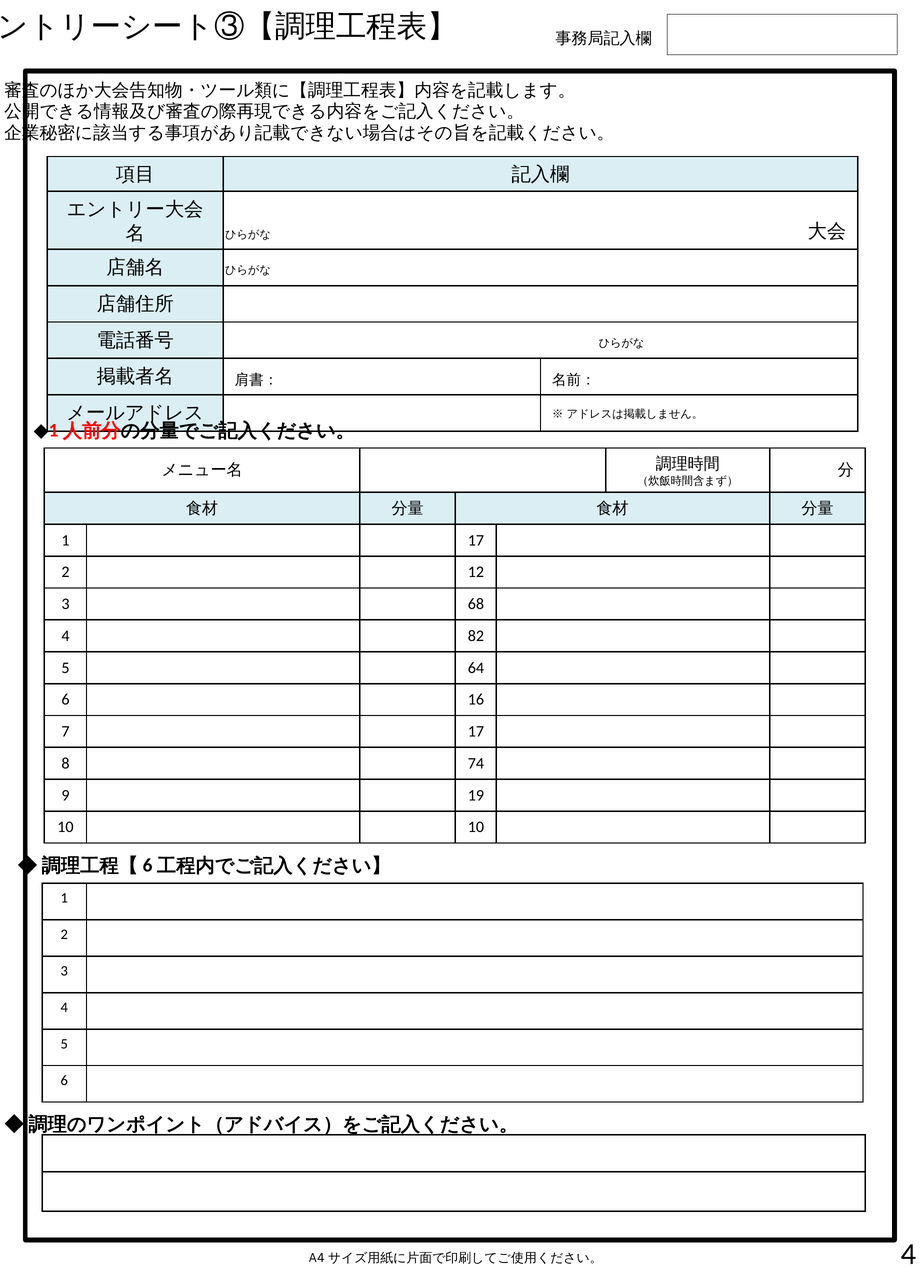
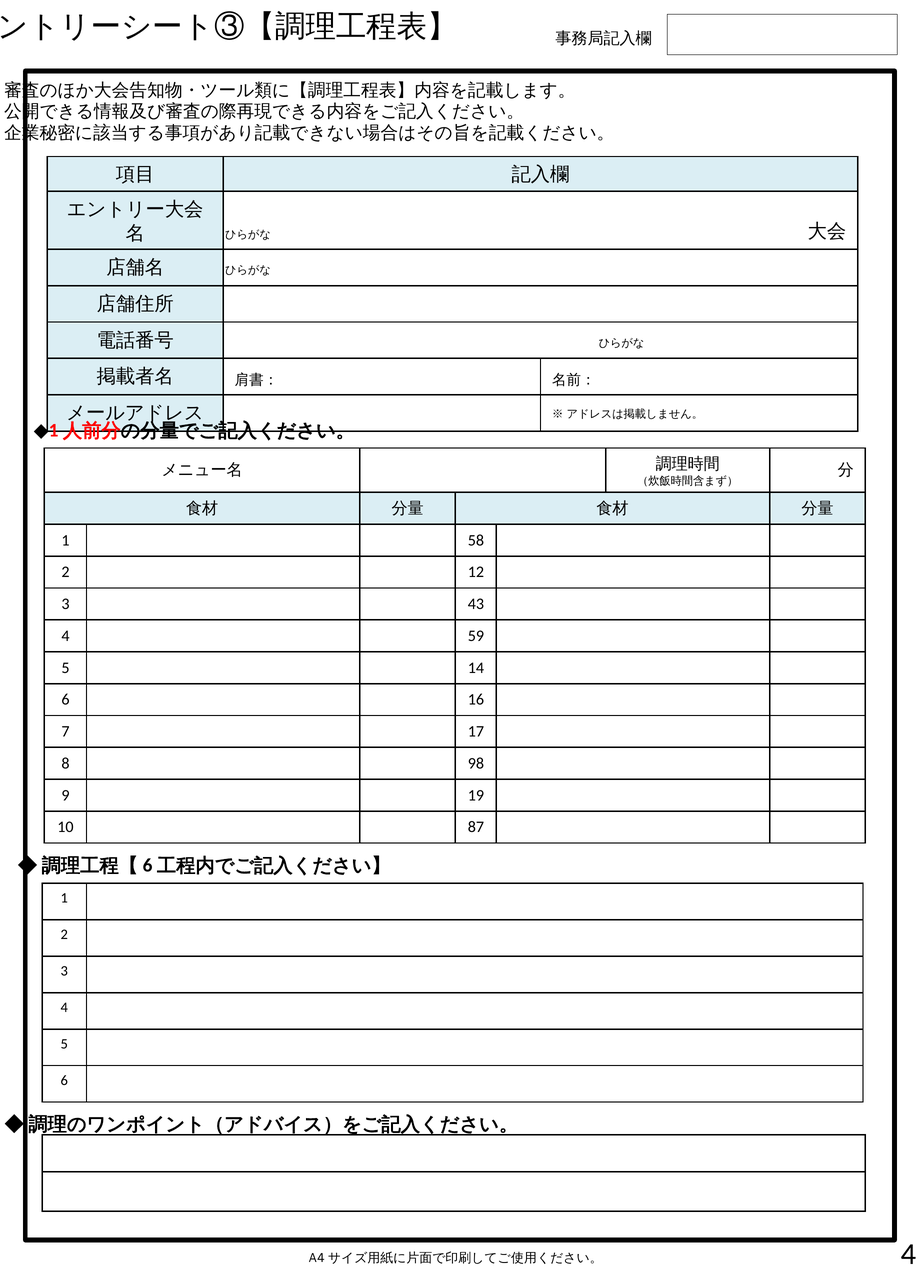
1 17: 17 -> 58
68: 68 -> 43
82: 82 -> 59
64: 64 -> 14
74: 74 -> 98
10 10: 10 -> 87
